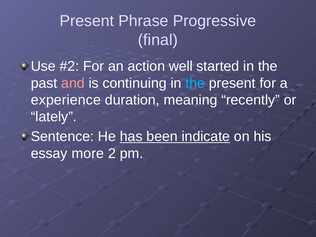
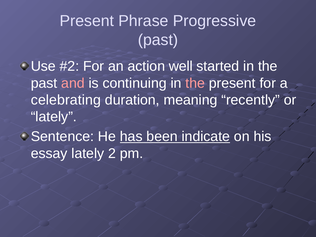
final at (158, 40): final -> past
the at (195, 83) colour: light blue -> pink
experience: experience -> celebrating
essay more: more -> lately
